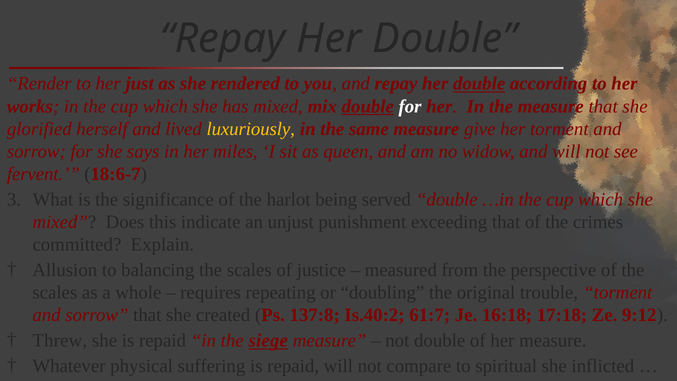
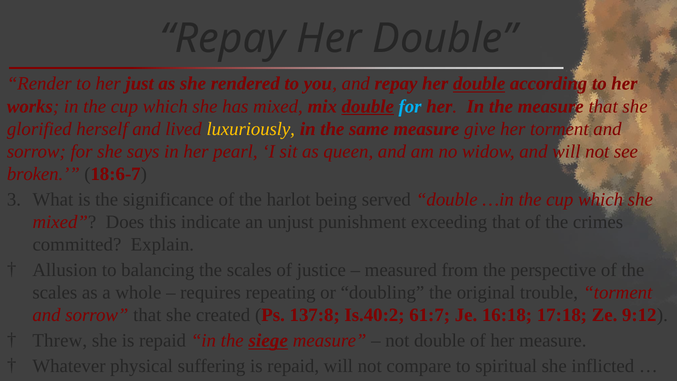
for at (410, 106) colour: white -> light blue
miles: miles -> pearl
fervent: fervent -> broken
